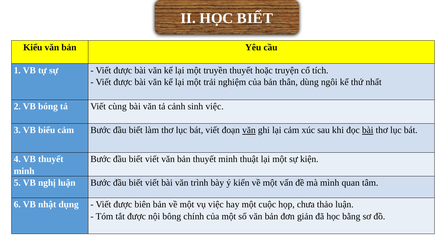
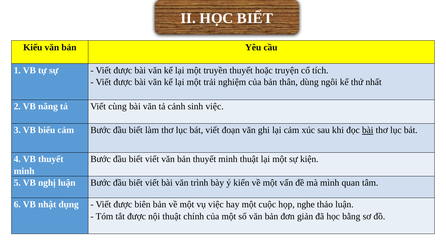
bóng: bóng -> năng
văn at (249, 130) underline: present -> none
chưa: chưa -> nghe
nội bông: bông -> thuật
